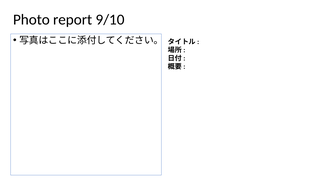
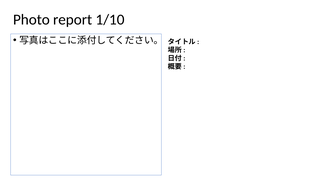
9/10: 9/10 -> 1/10
